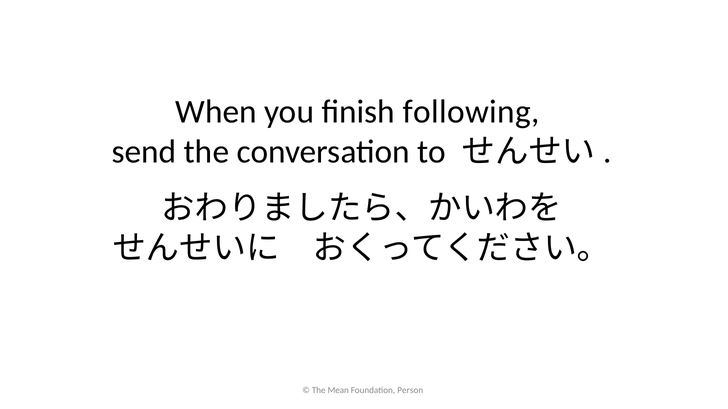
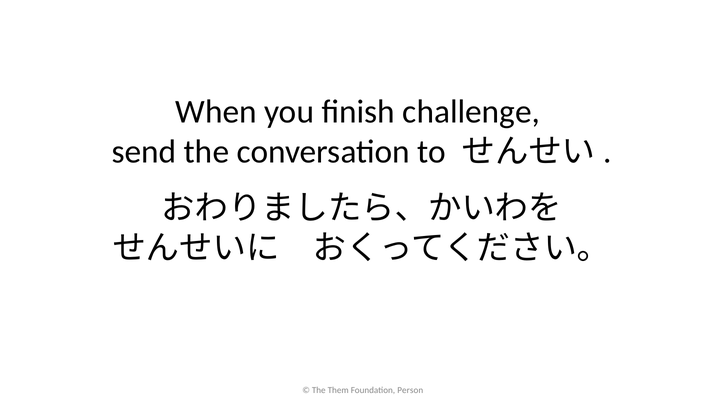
following: following -> challenge
Mean: Mean -> Them
